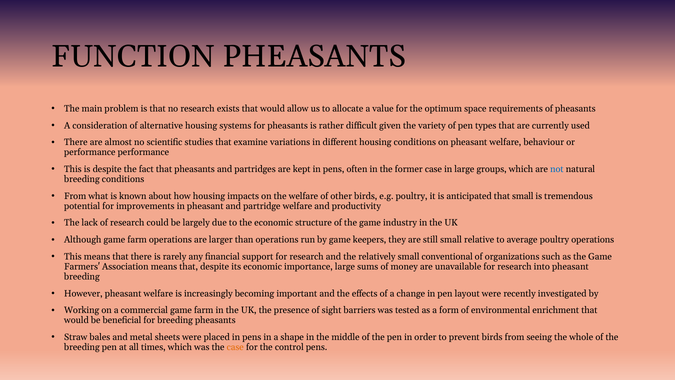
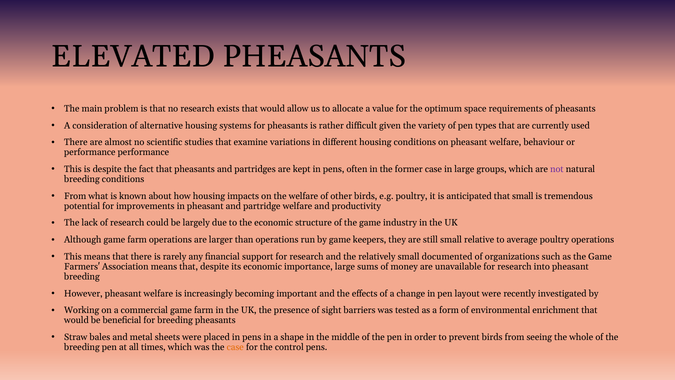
FUNCTION: FUNCTION -> ELEVATED
not colour: blue -> purple
conventional: conventional -> documented
